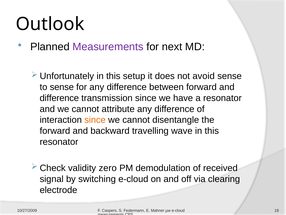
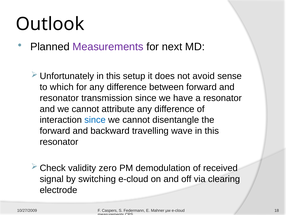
to sense: sense -> which
difference at (59, 98): difference -> resonator
since at (95, 120) colour: orange -> blue
